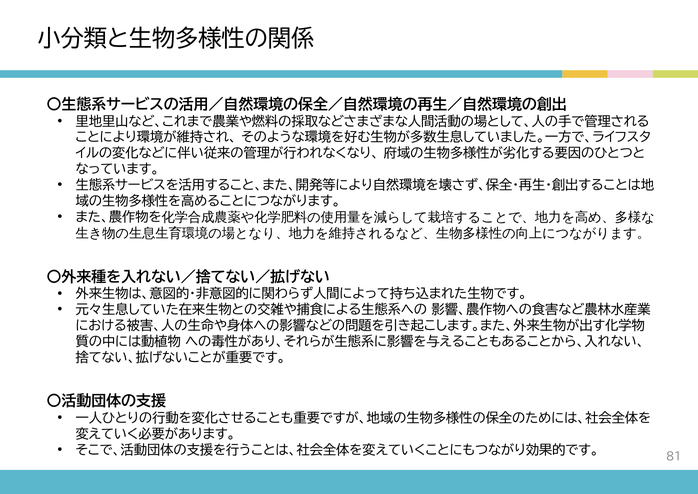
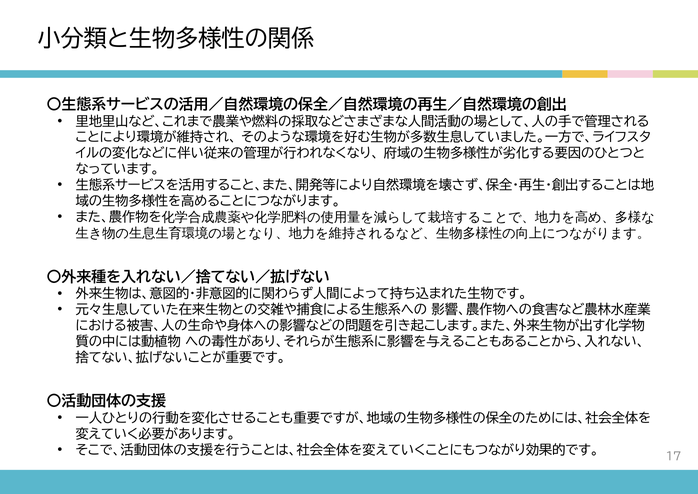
81: 81 -> 17
